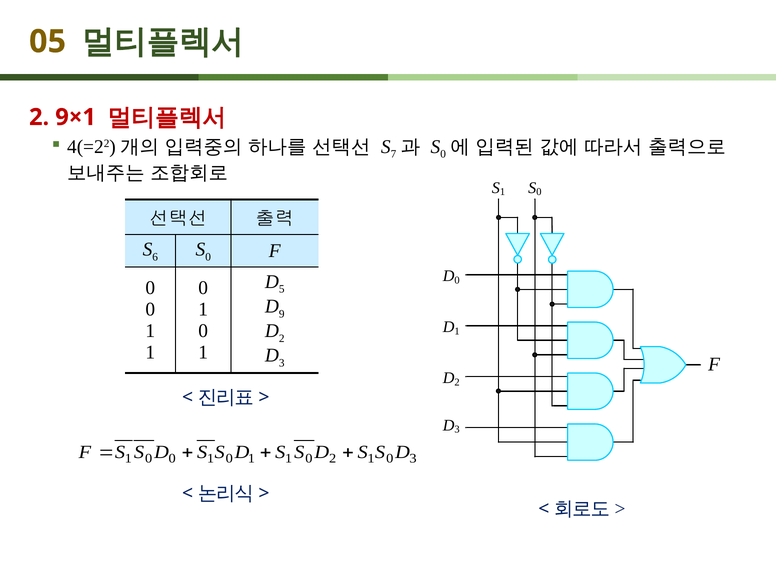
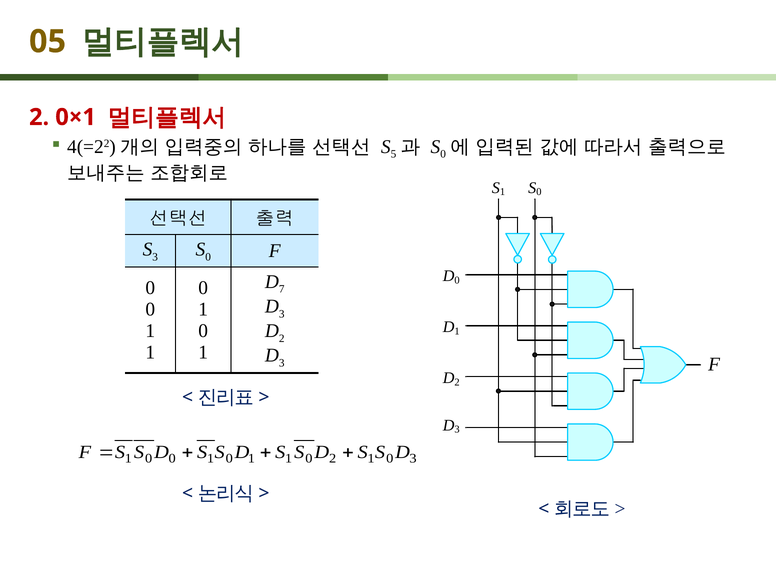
9×1: 9×1 -> 0×1
7: 7 -> 5
6 at (155, 257): 6 -> 3
5: 5 -> 7
9 at (282, 314): 9 -> 3
